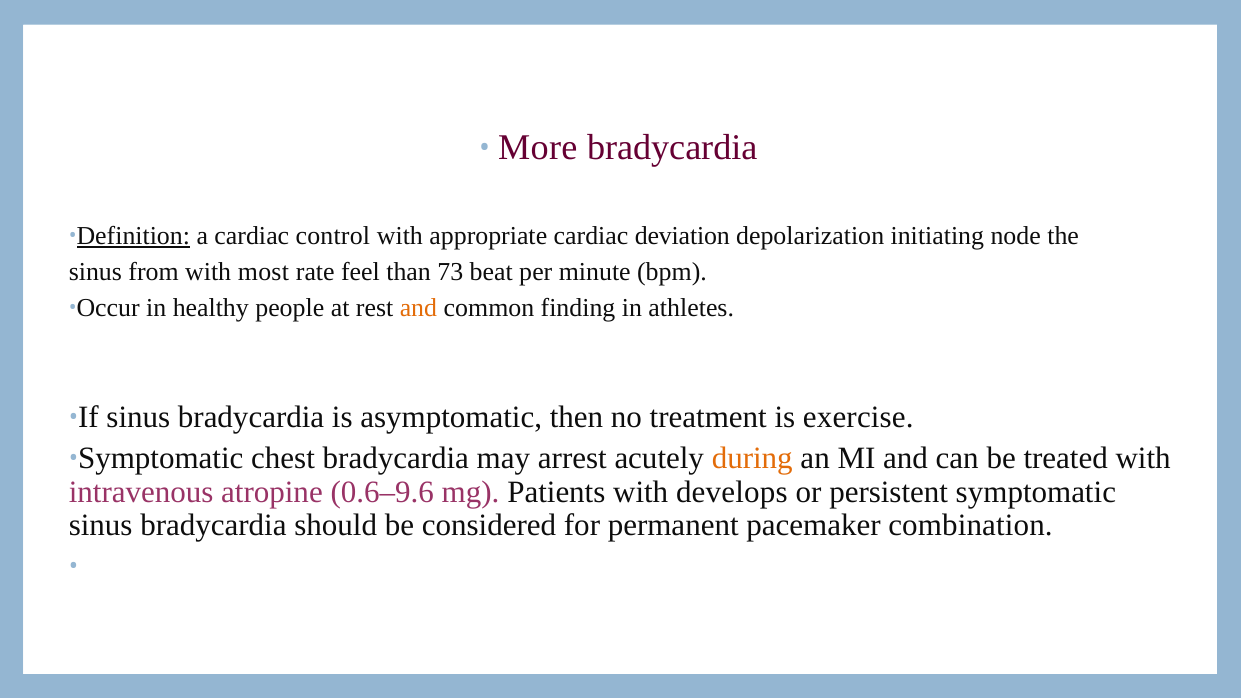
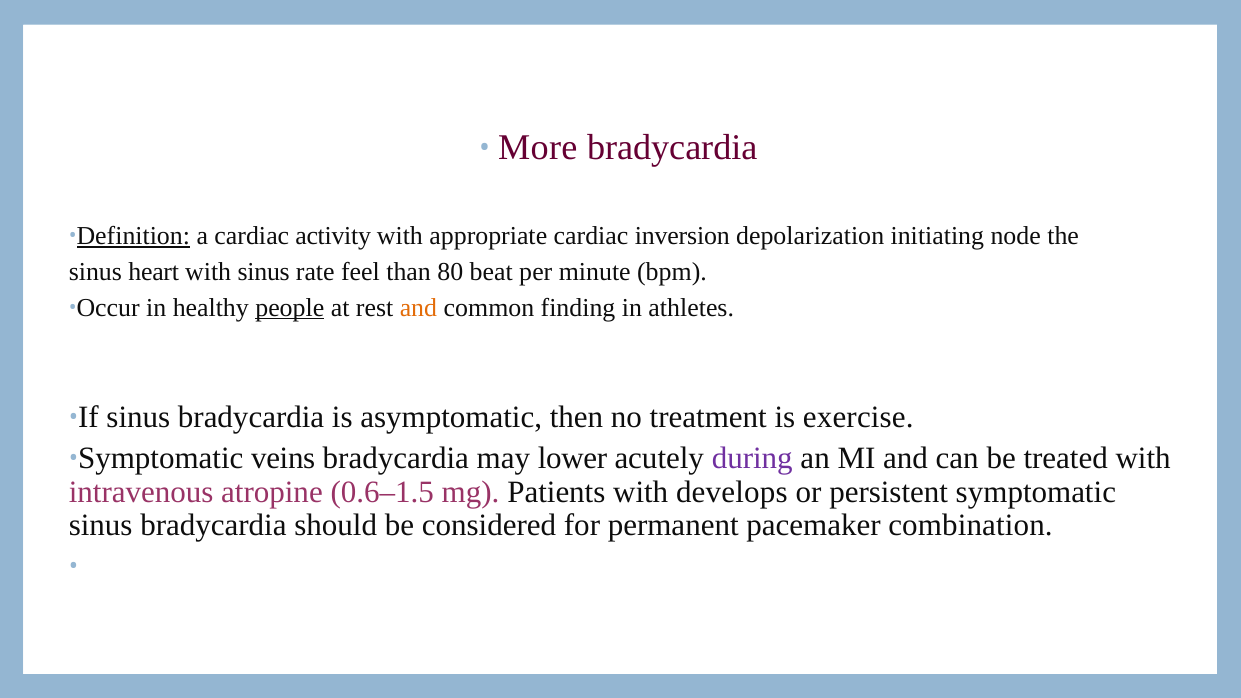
control: control -> activity
deviation: deviation -> inversion
from: from -> heart
with most: most -> sinus
73: 73 -> 80
people underline: none -> present
chest: chest -> veins
arrest: arrest -> lower
during colour: orange -> purple
0.6–9.6: 0.6–9.6 -> 0.6–1.5
